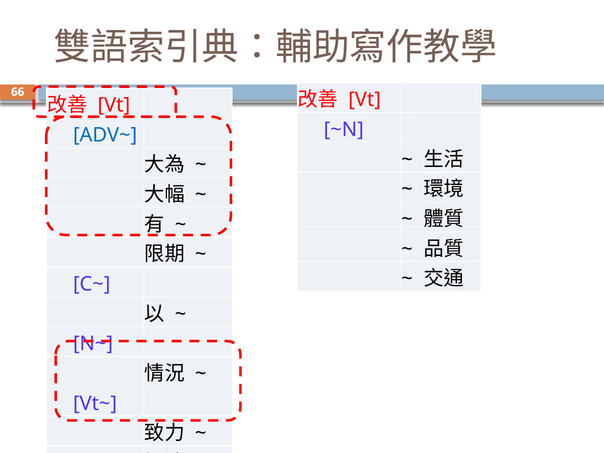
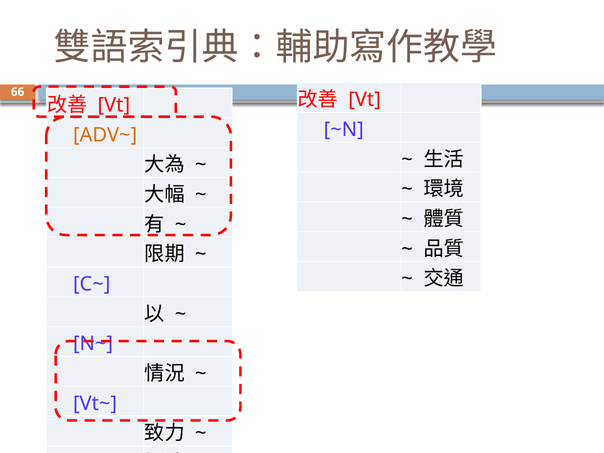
ADV~ colour: blue -> orange
